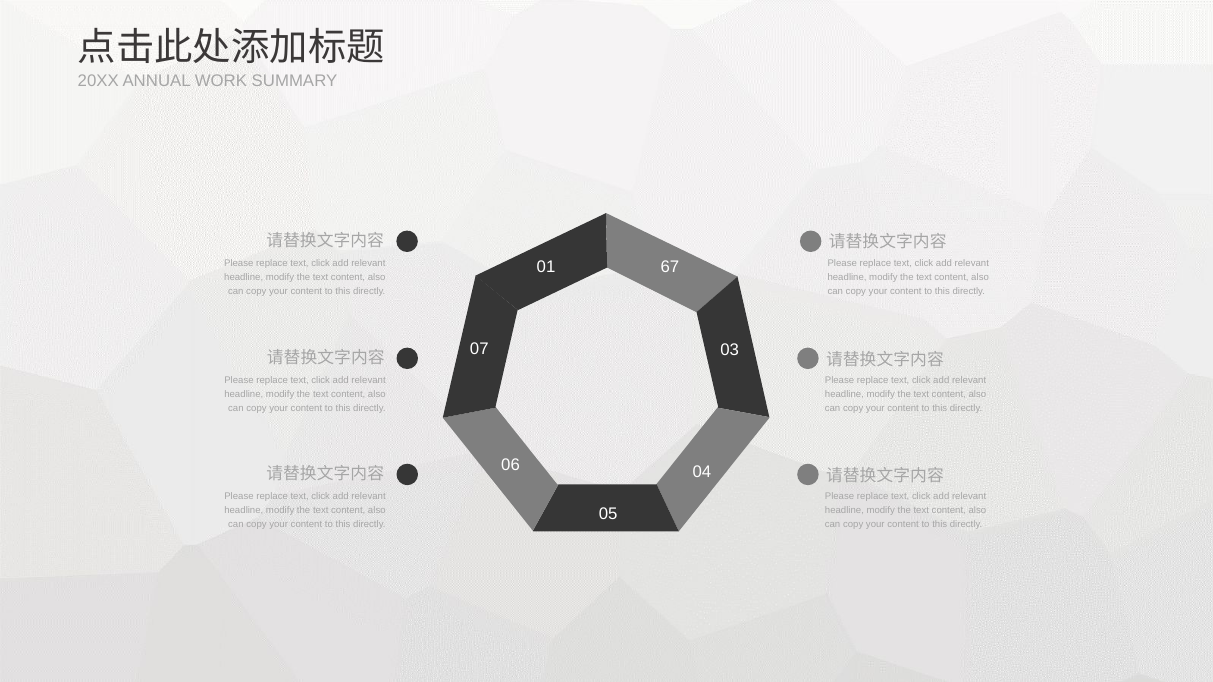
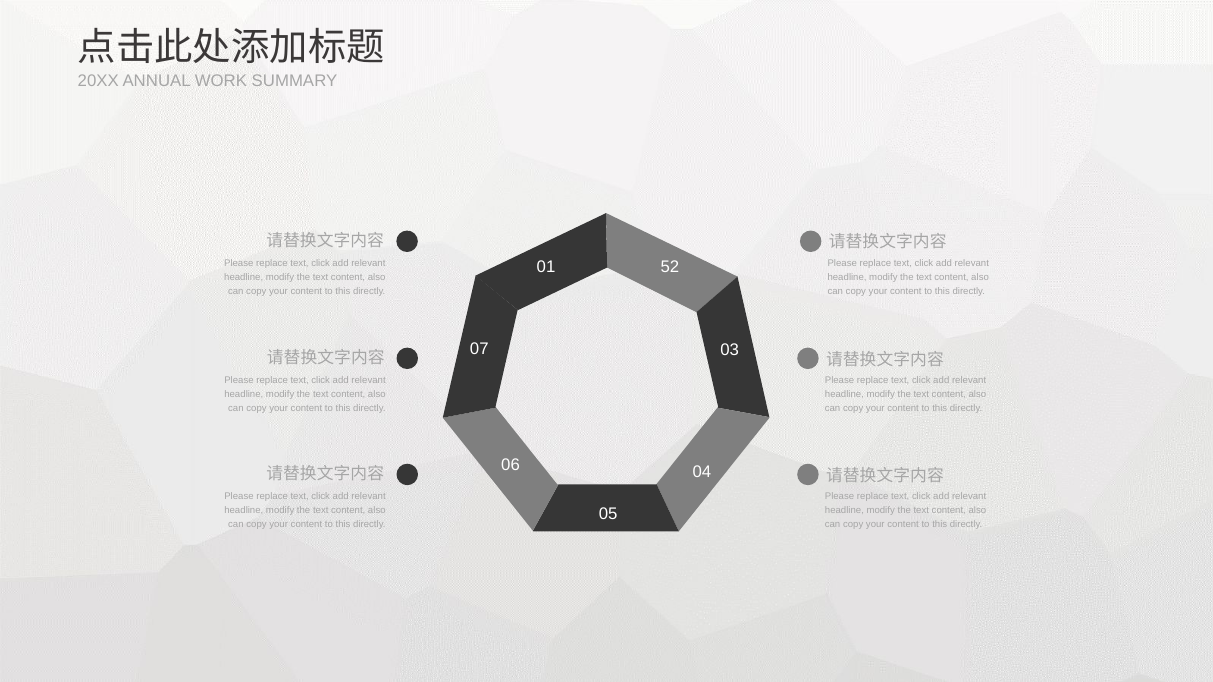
67: 67 -> 52
